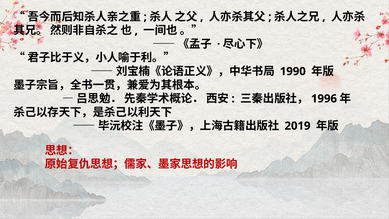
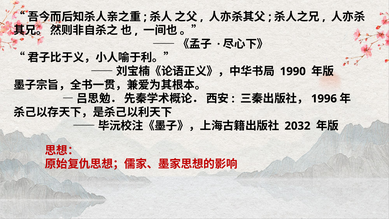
2019: 2019 -> 2032
